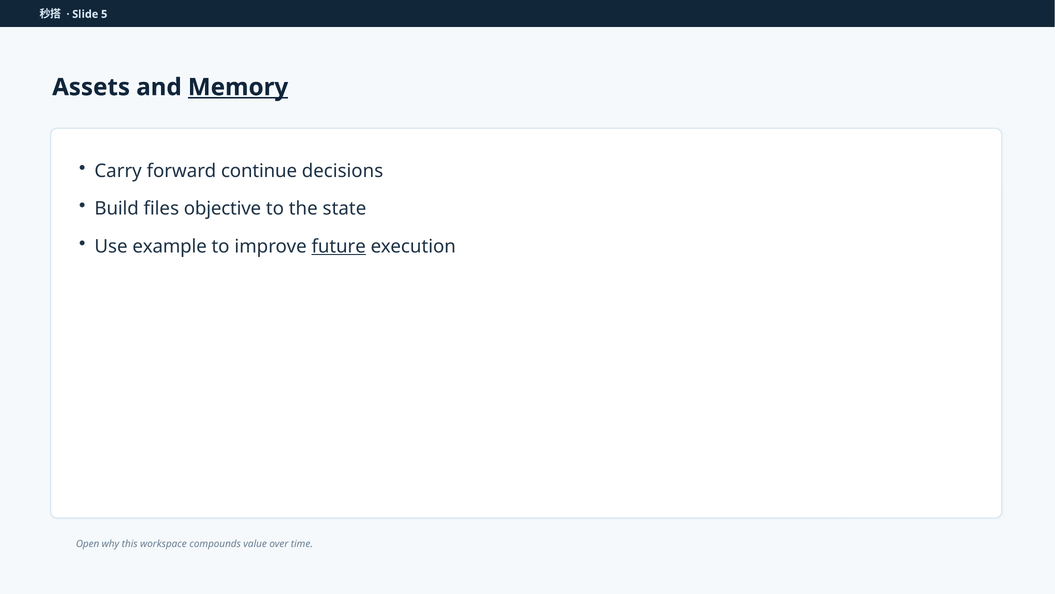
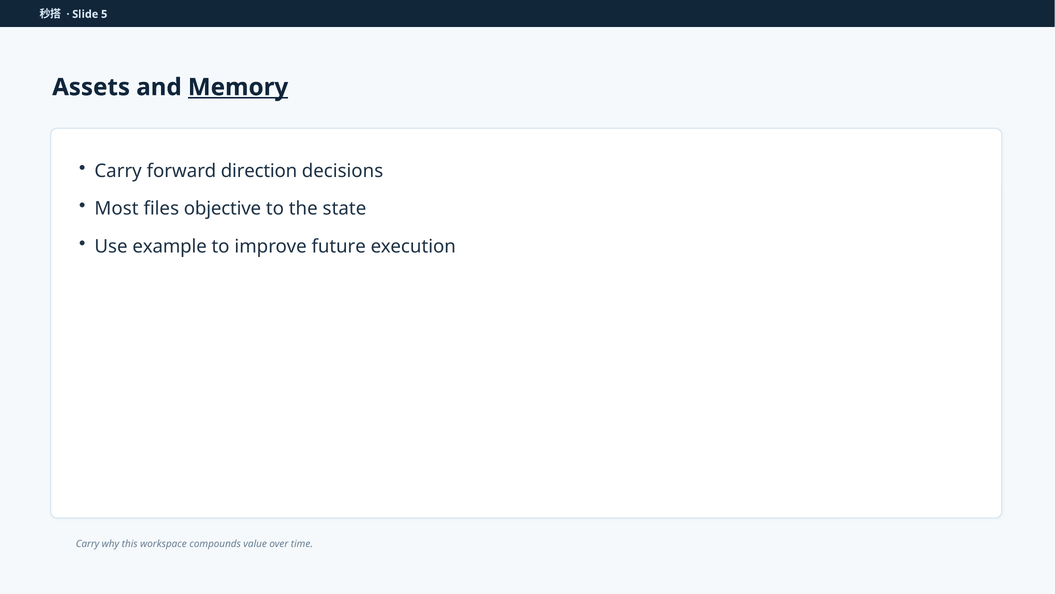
continue: continue -> direction
Build: Build -> Most
future underline: present -> none
Open at (88, 543): Open -> Carry
